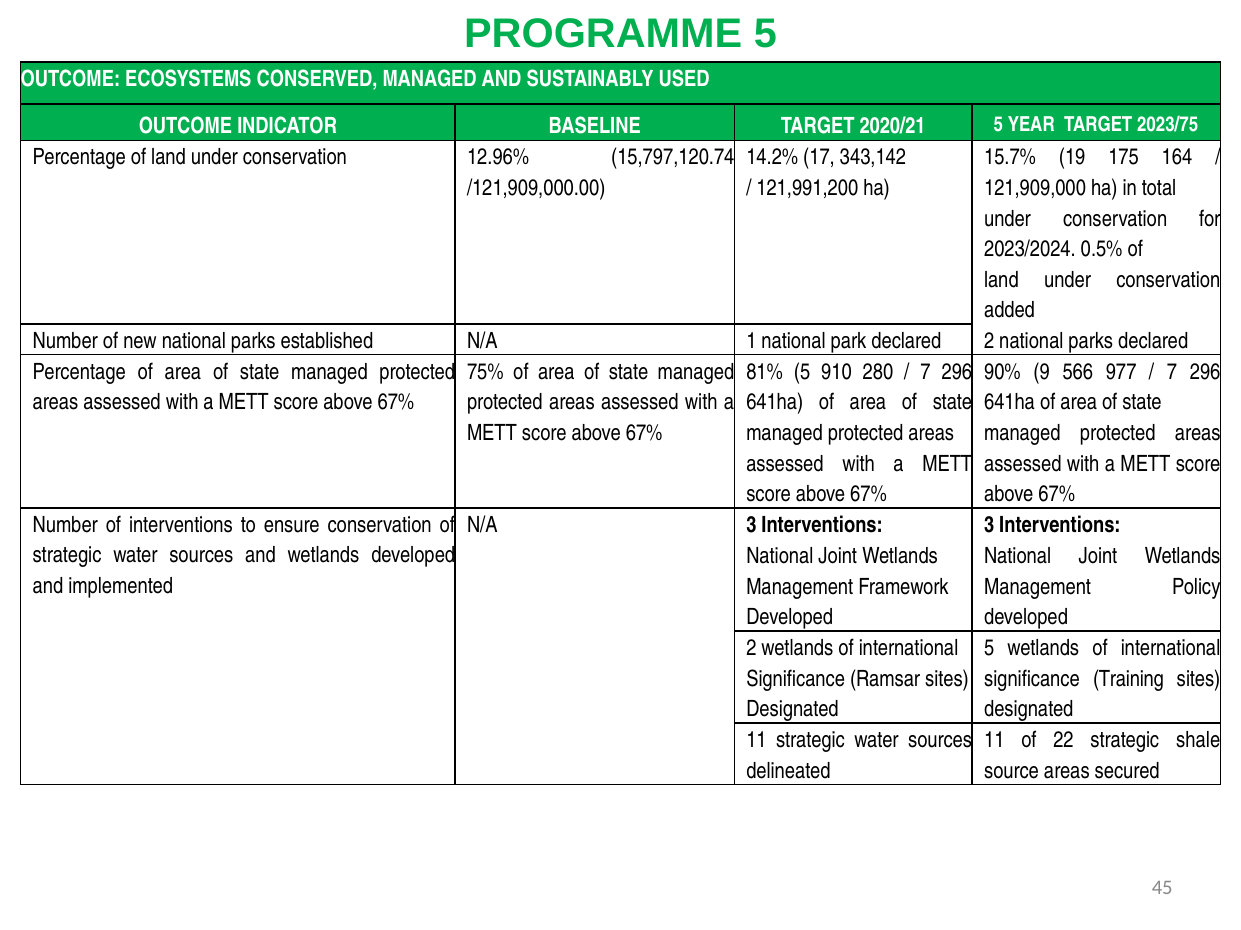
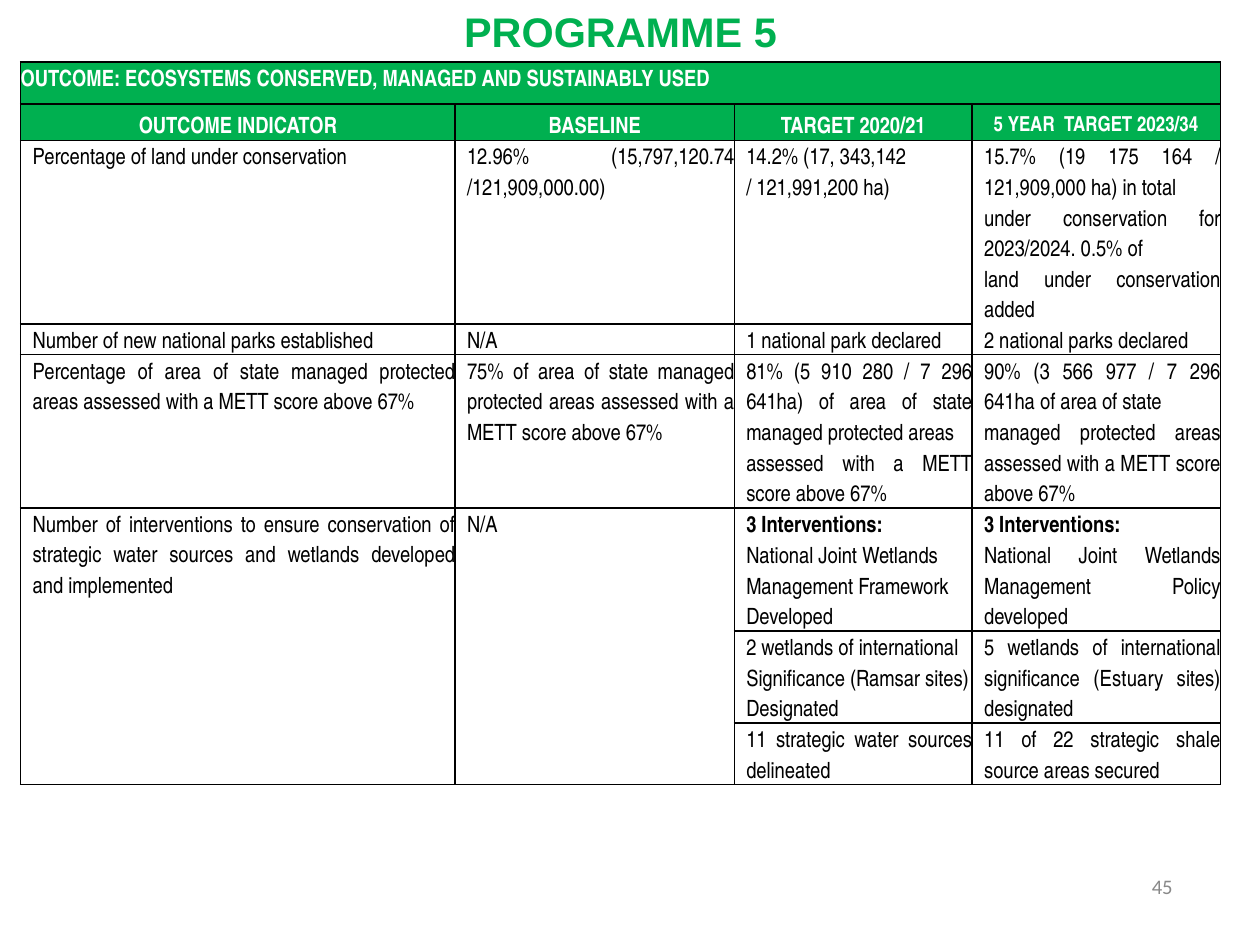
2023/75: 2023/75 -> 2023/34
90% 9: 9 -> 3
Training: Training -> Estuary
